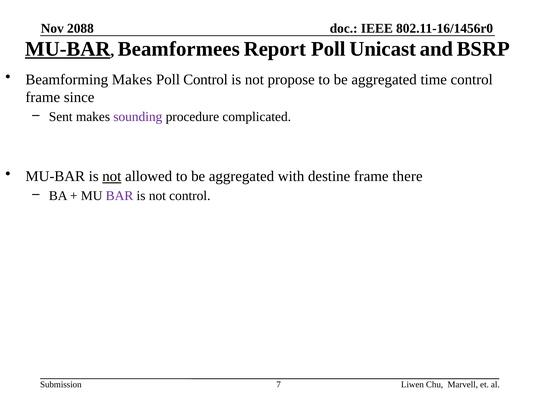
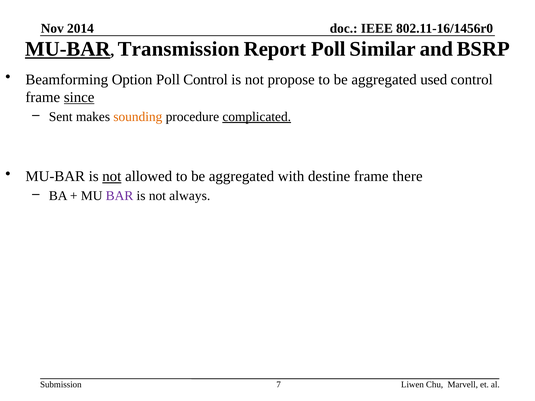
2088: 2088 -> 2014
Beamformees: Beamformees -> Transmission
Unicast: Unicast -> Similar
Beamforming Makes: Makes -> Option
time: time -> used
since underline: none -> present
sounding colour: purple -> orange
complicated underline: none -> present
not control: control -> always
